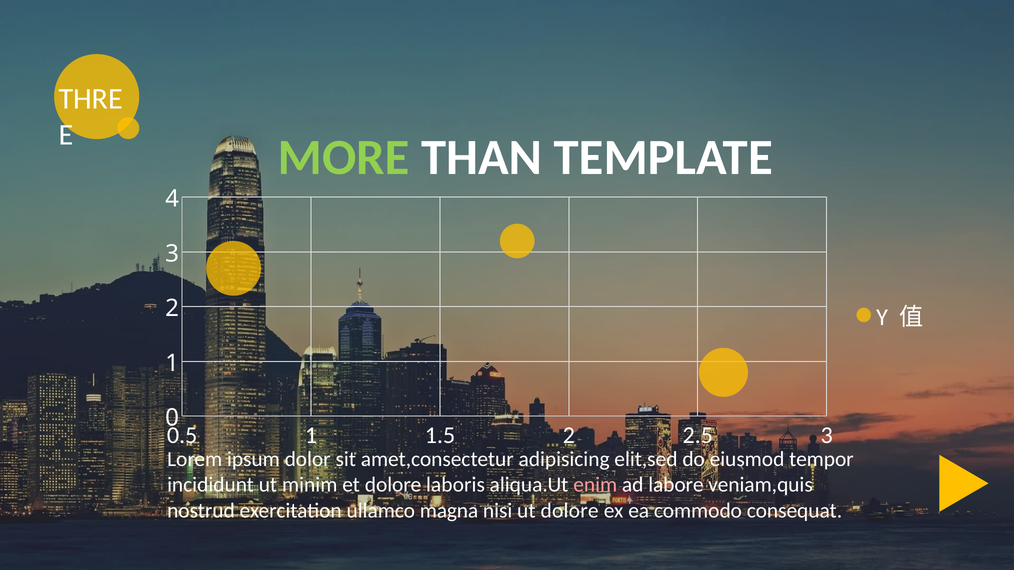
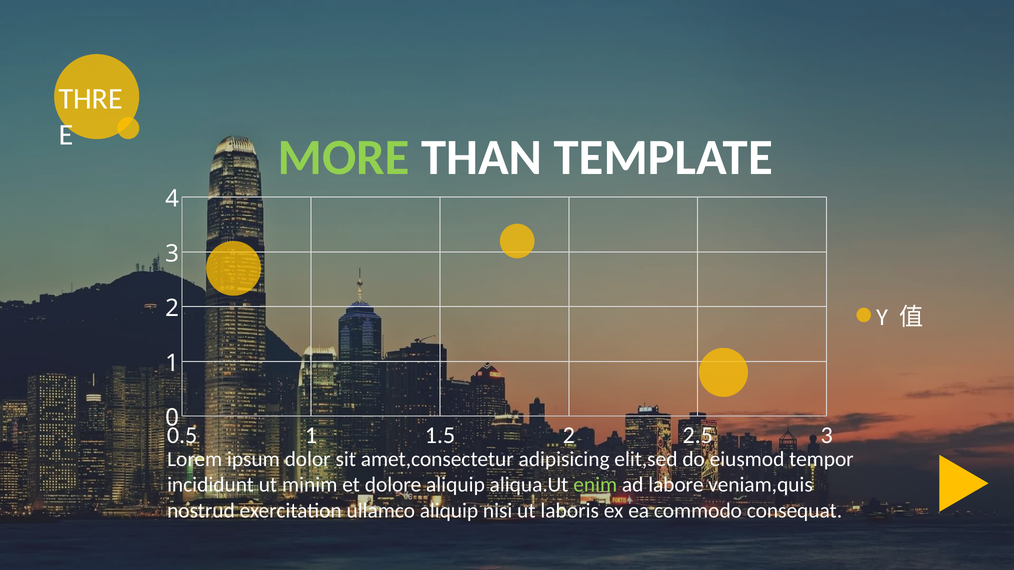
dolore laboris: laboris -> aliquip
enim colour: pink -> light green
ullamco magna: magna -> aliquip
ut dolore: dolore -> laboris
